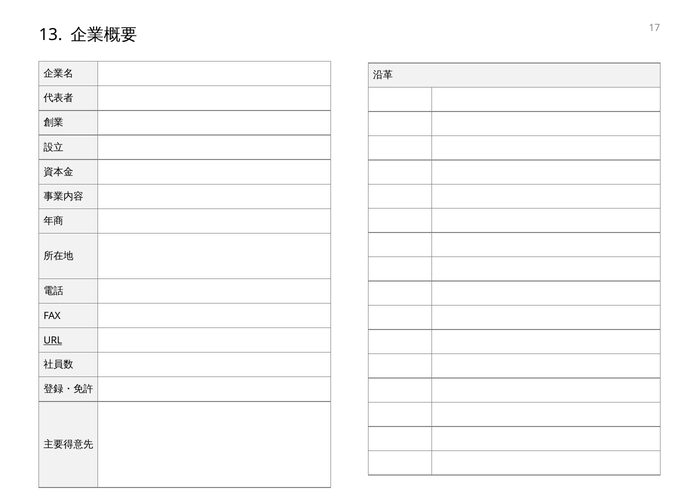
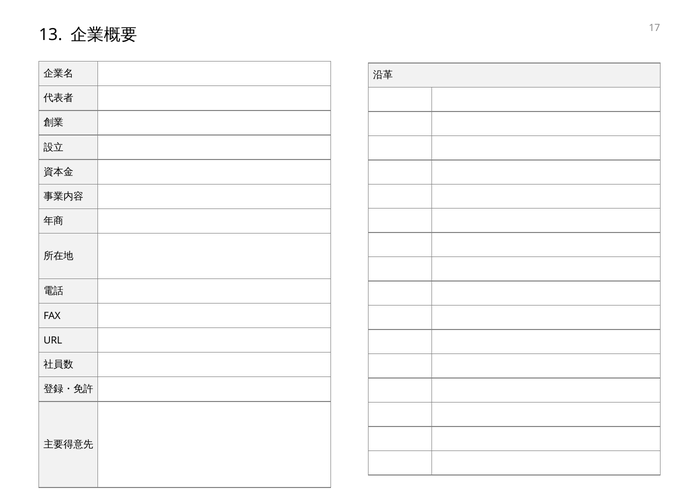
URL underline: present -> none
